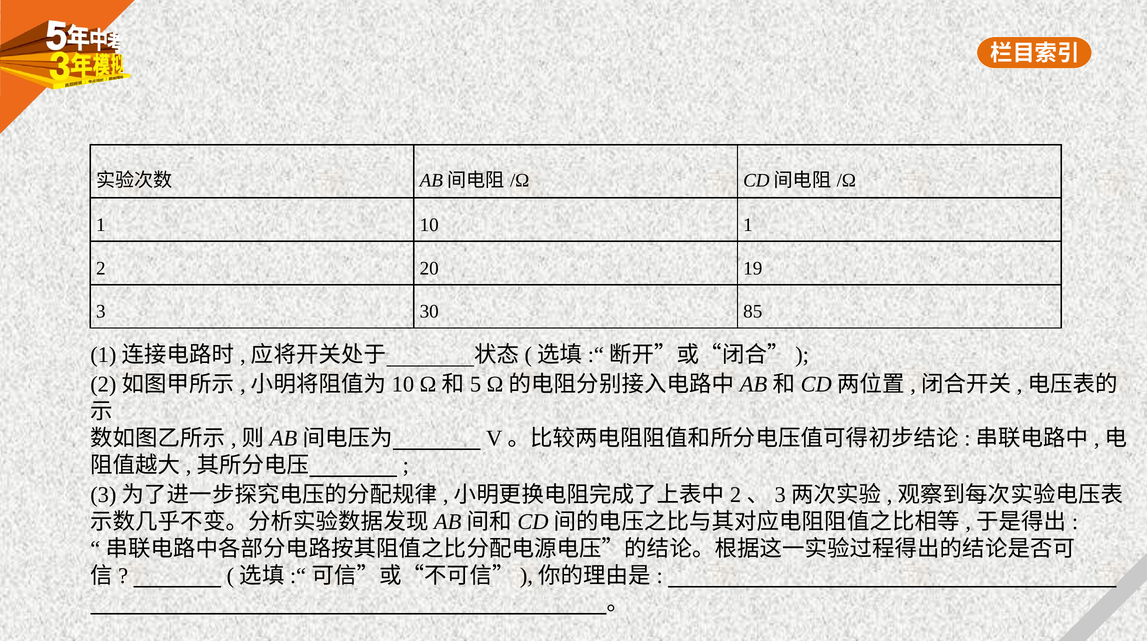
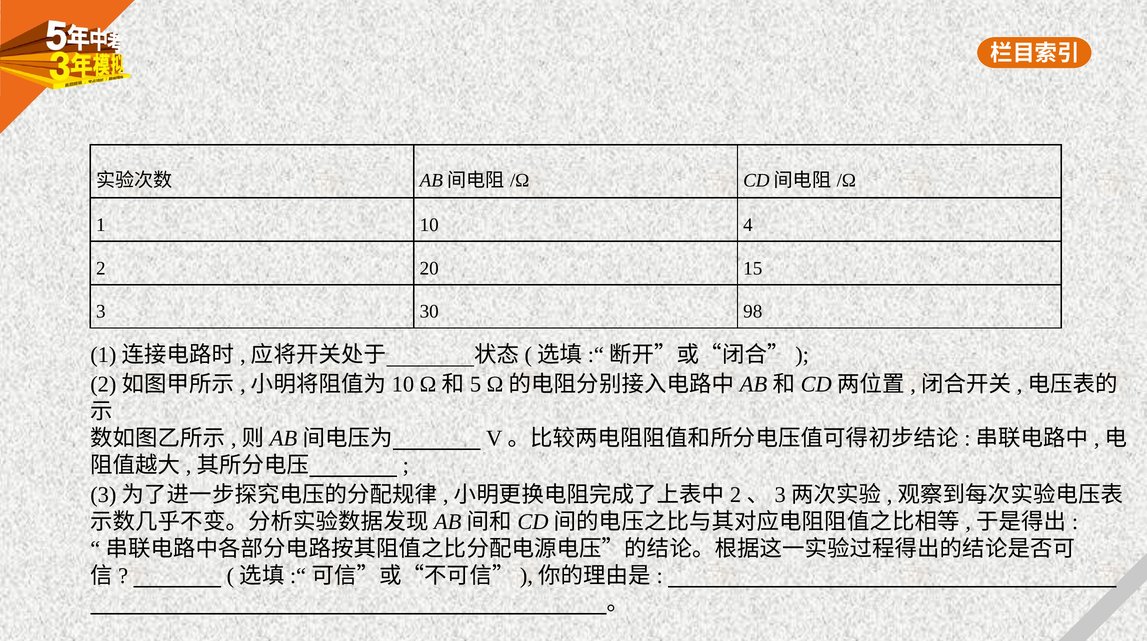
10 1: 1 -> 4
19: 19 -> 15
85: 85 -> 98
